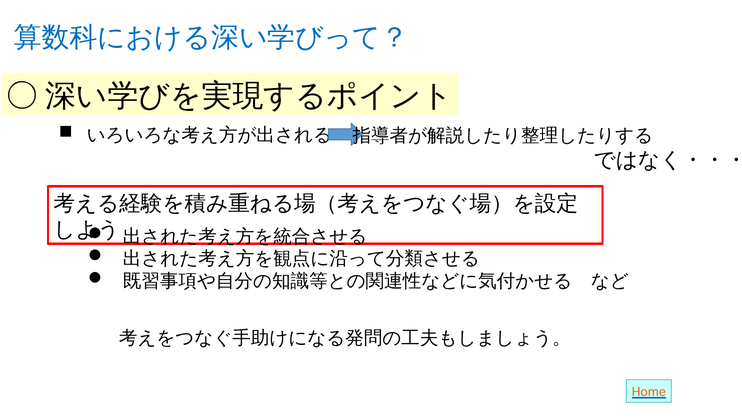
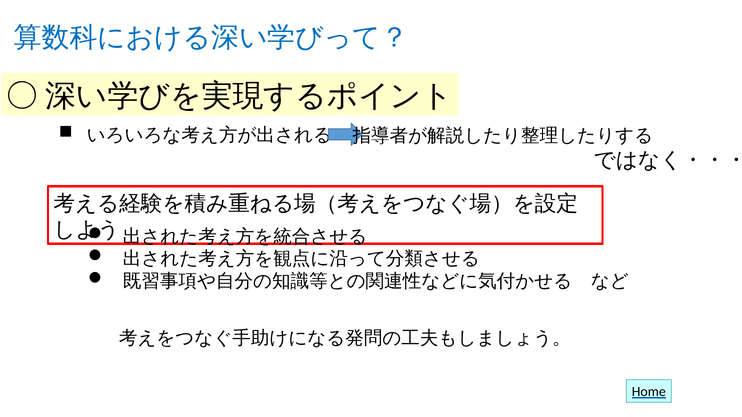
Home colour: orange -> black
